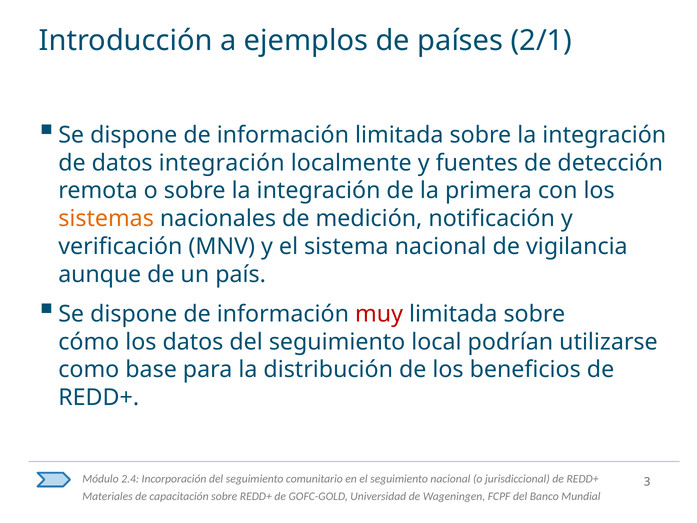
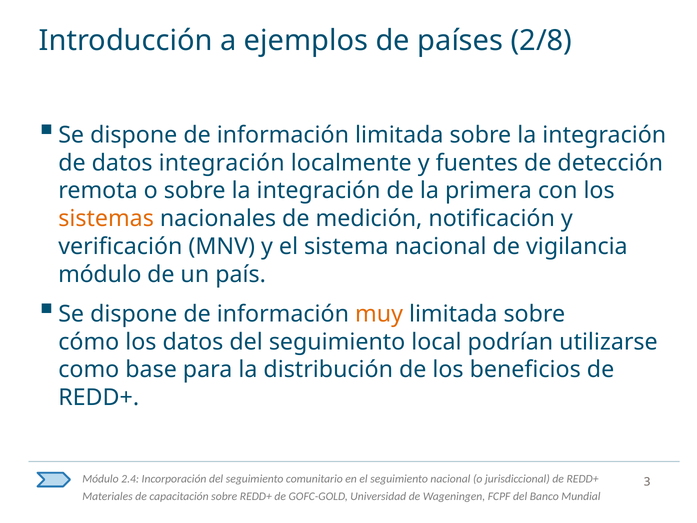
2/1: 2/1 -> 2/8
aunque at (100, 274): aunque -> módulo
muy colour: red -> orange
